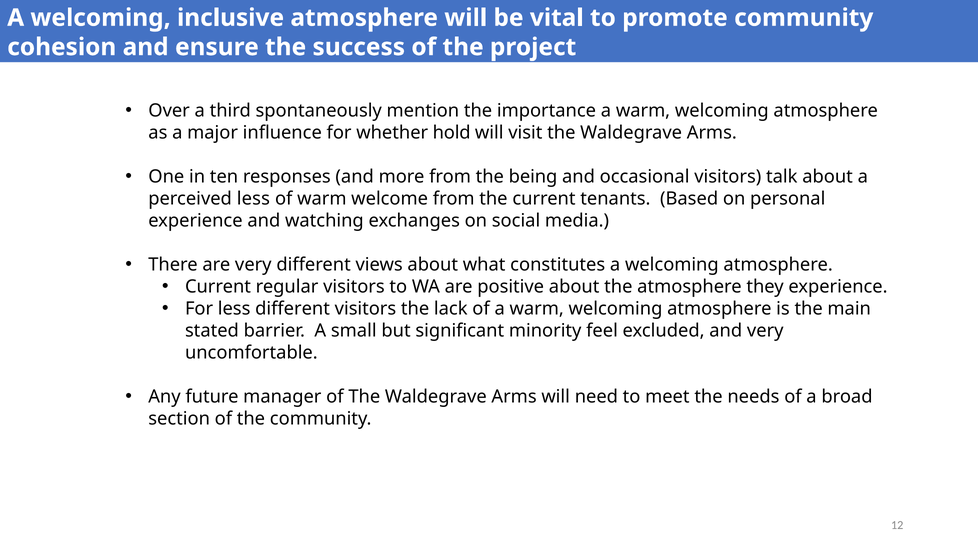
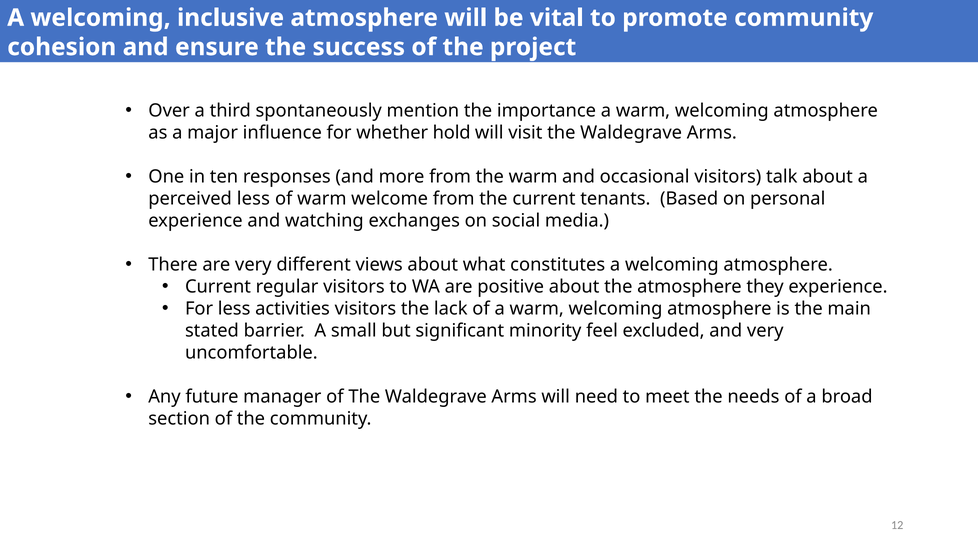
the being: being -> warm
less different: different -> activities
